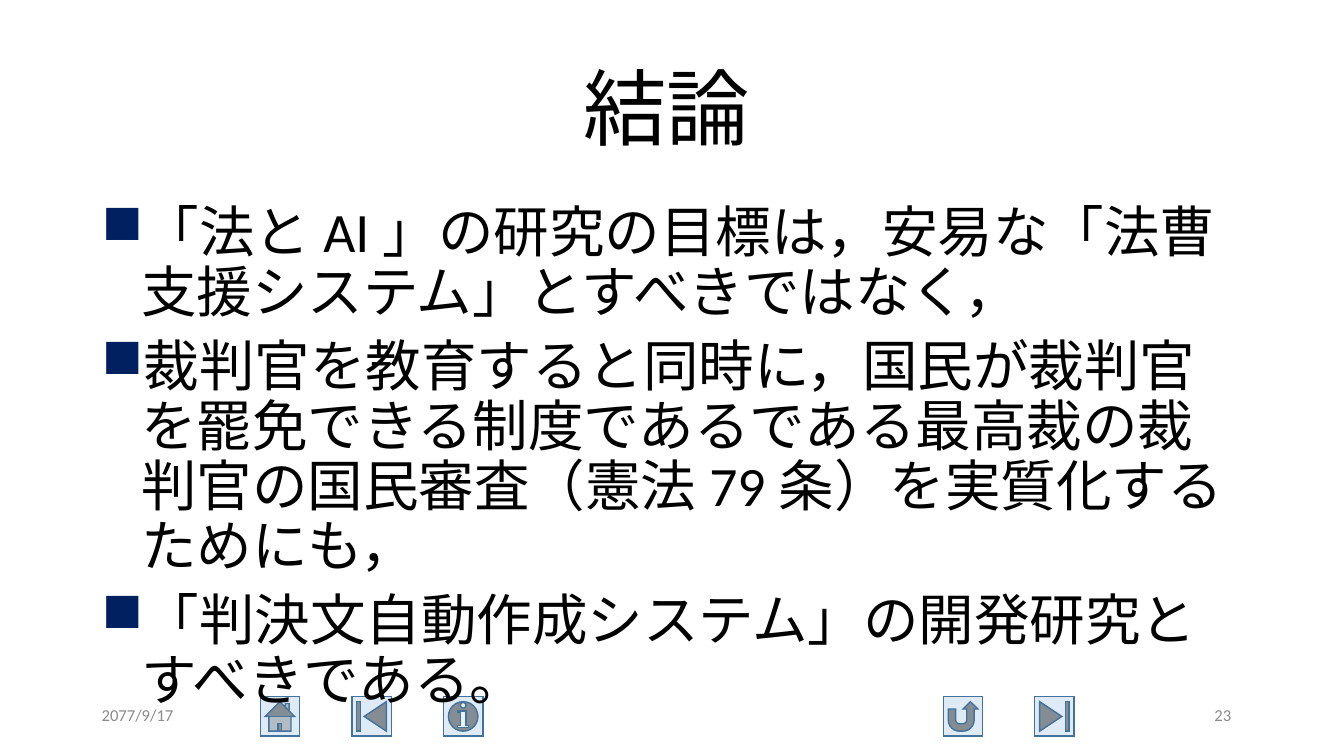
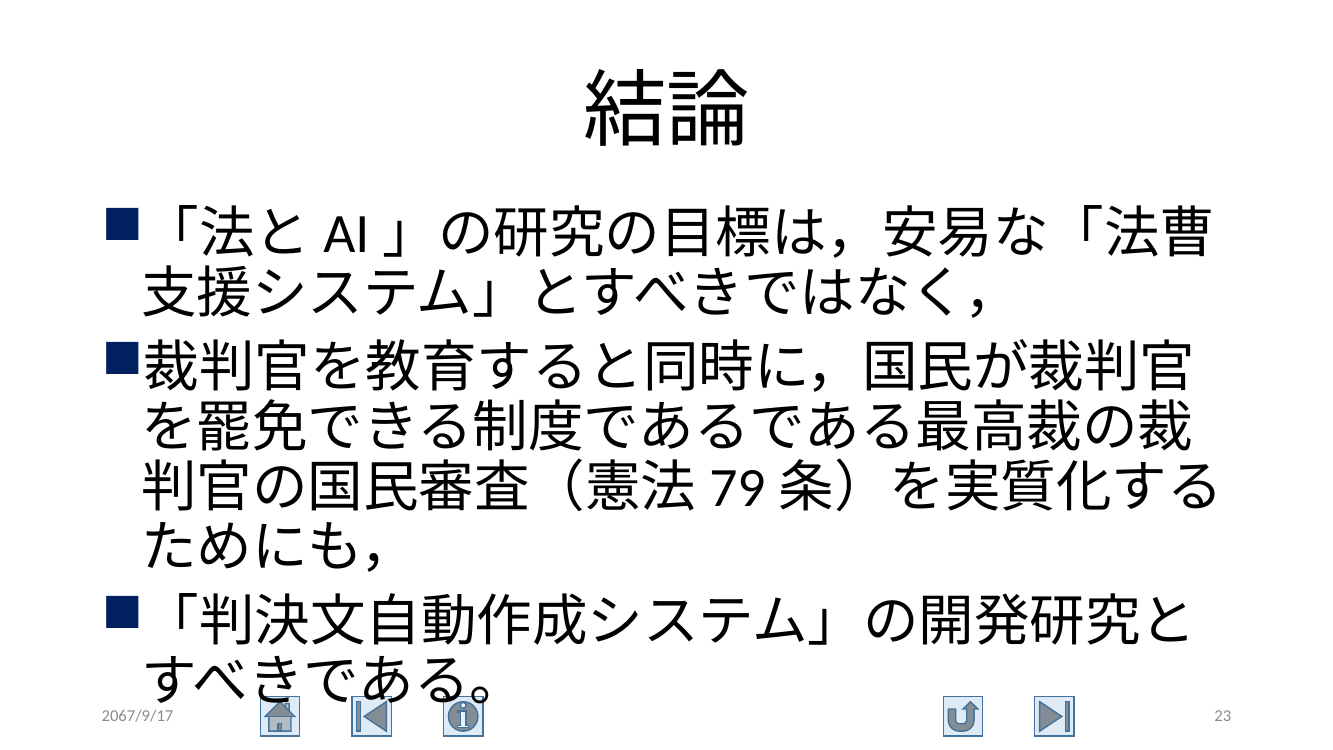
2077/9/17: 2077/9/17 -> 2067/9/17
